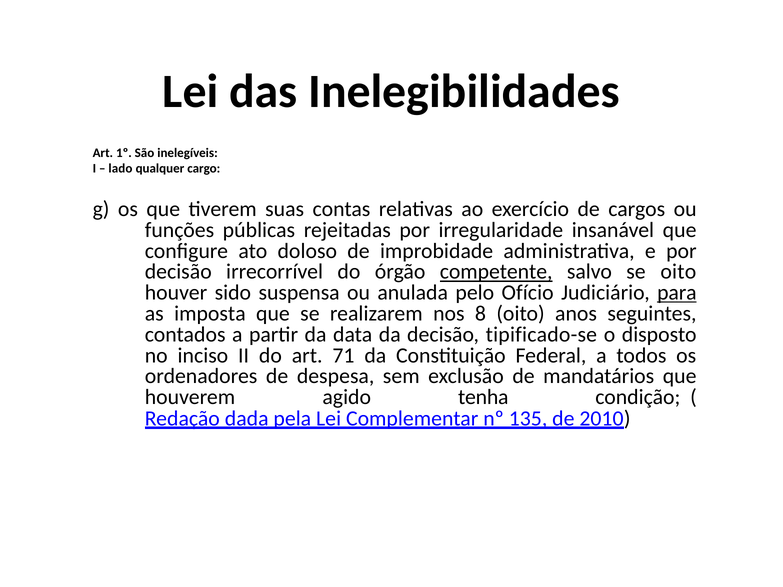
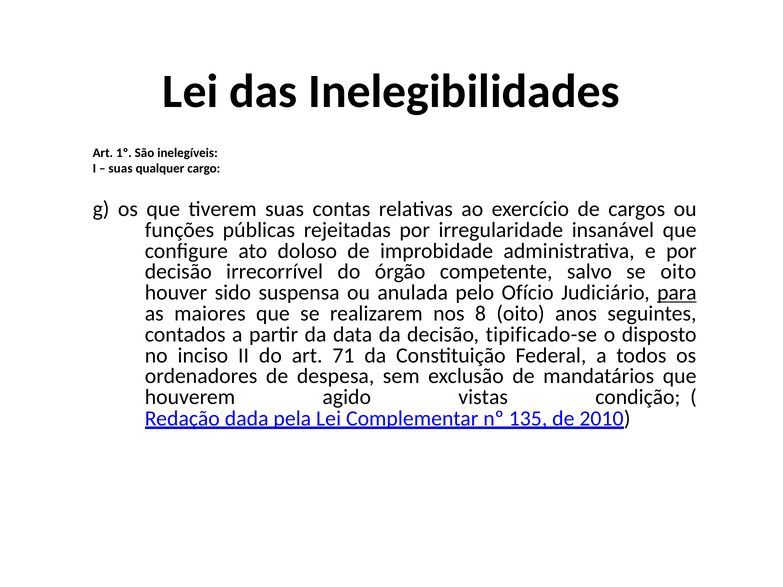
lado at (120, 168): lado -> suas
competente underline: present -> none
imposta: imposta -> maiores
tenha: tenha -> vistas
